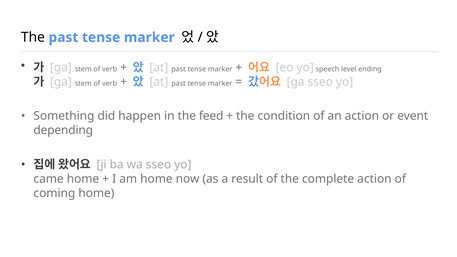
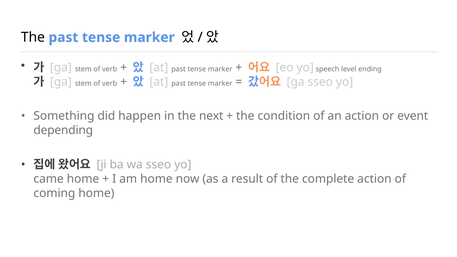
feed: feed -> next
